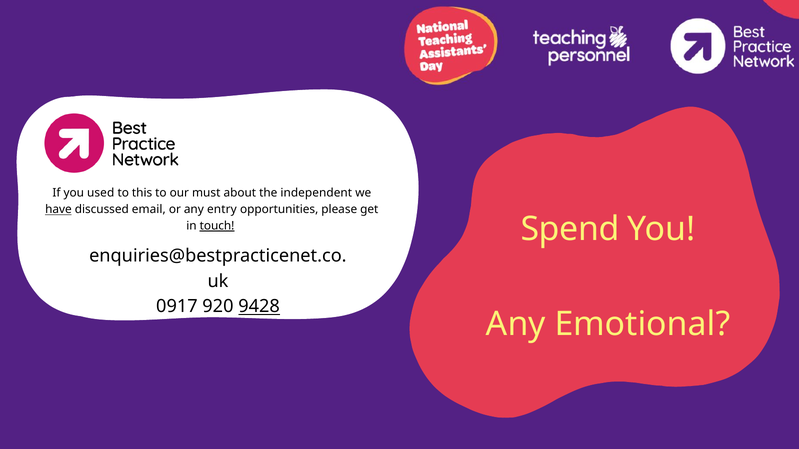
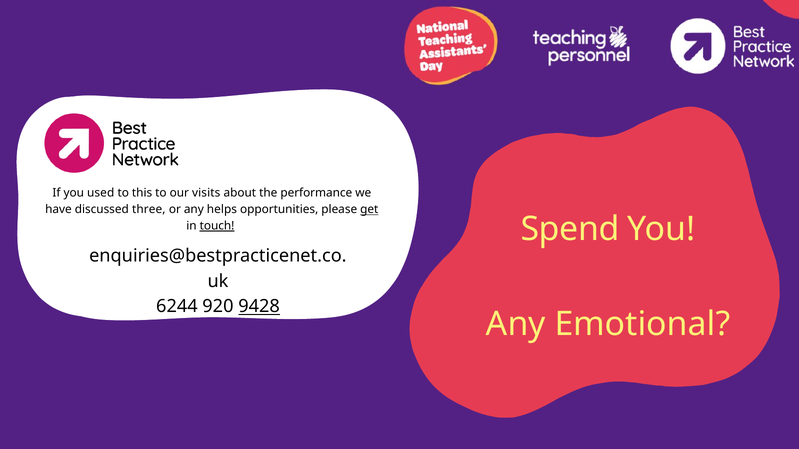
must: must -> visits
independent: independent -> performance
have underline: present -> none
email: email -> three
entry: entry -> helps
get underline: none -> present
0917: 0917 -> 6244
